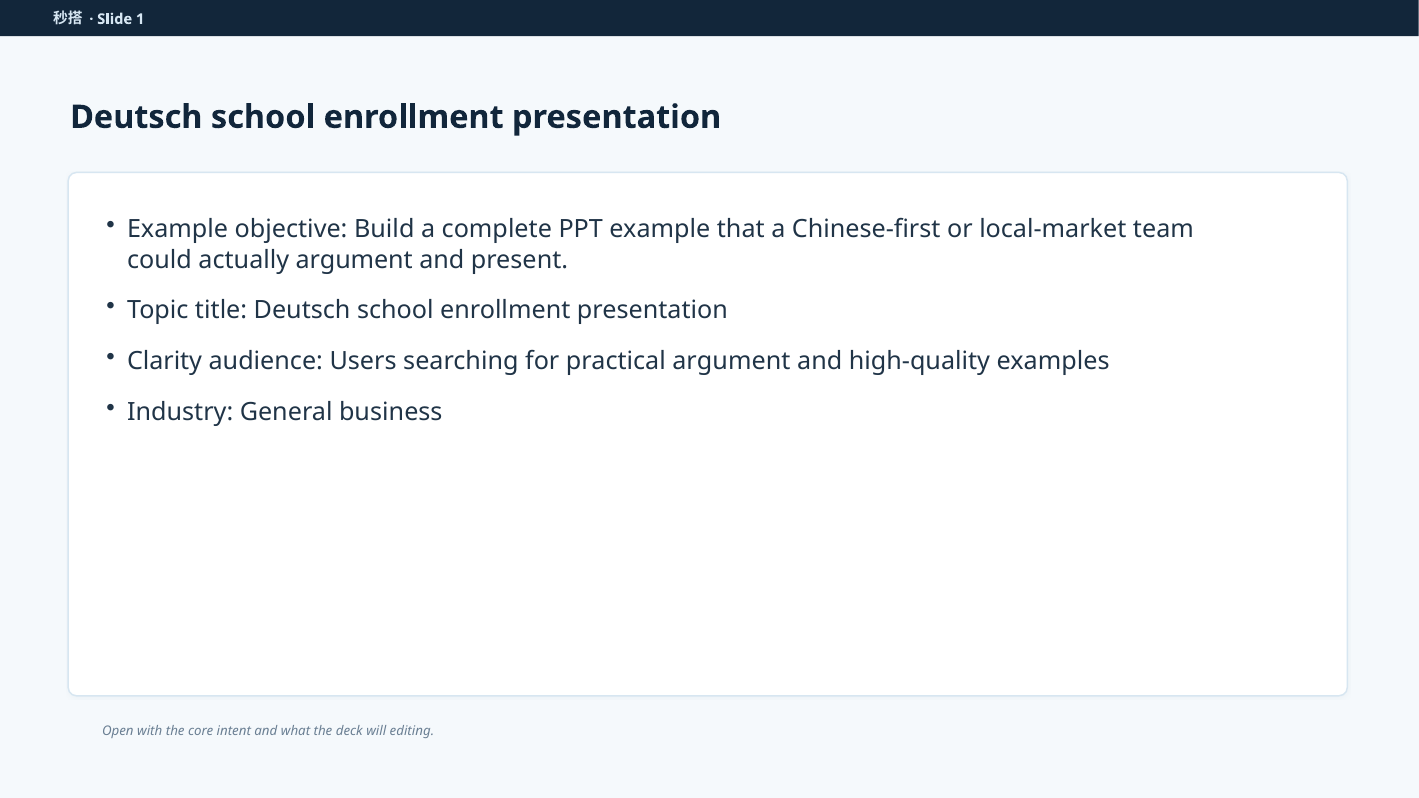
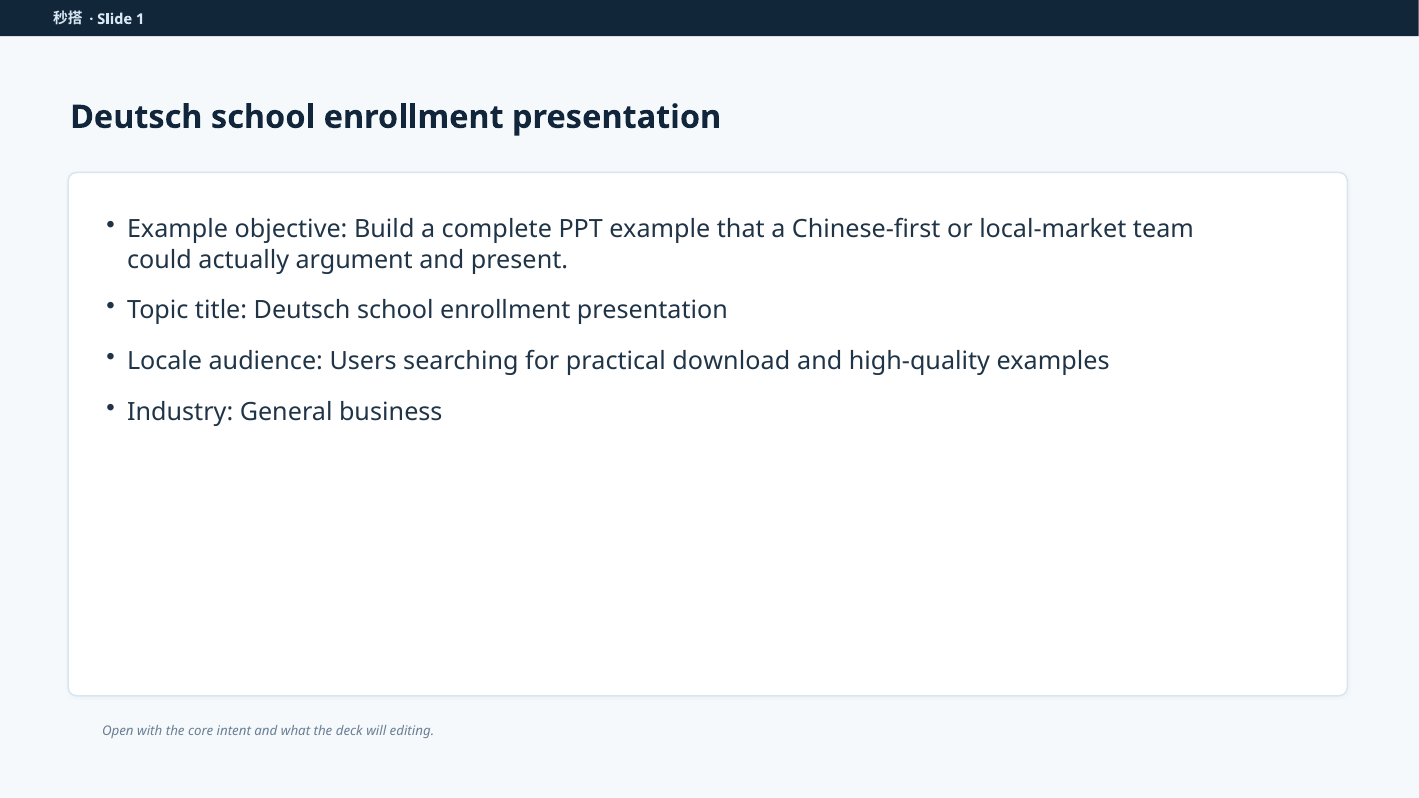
Clarity: Clarity -> Locale
practical argument: argument -> download
